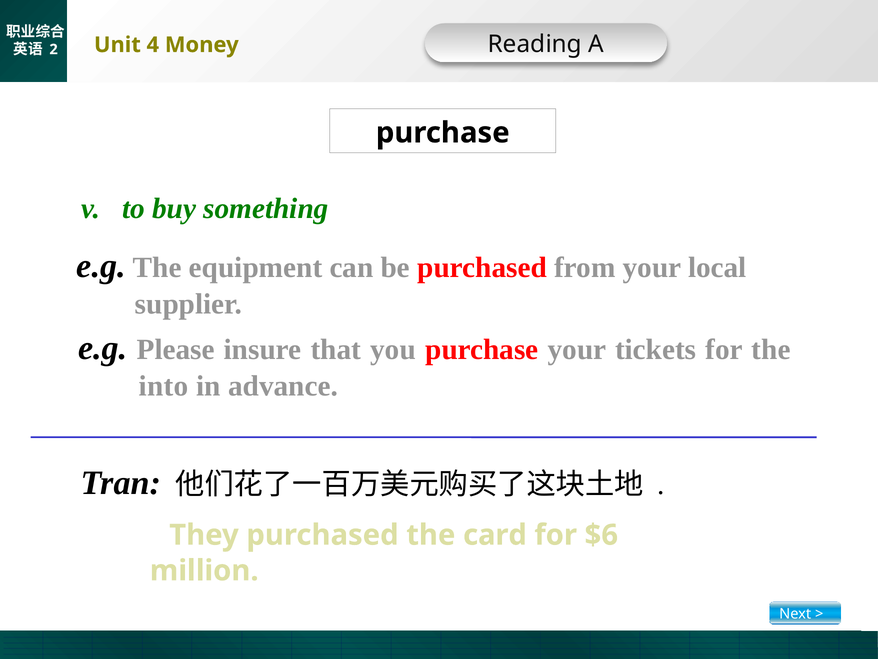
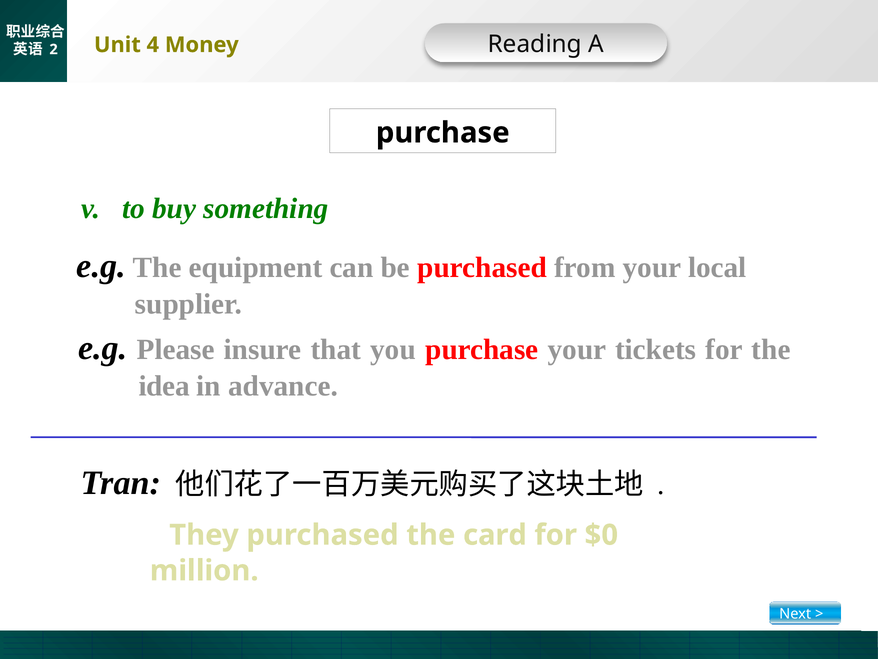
into: into -> idea
$6: $6 -> $0
